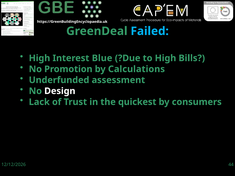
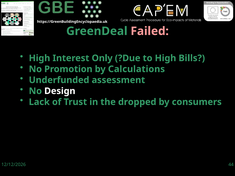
Failed colour: light blue -> pink
Blue: Blue -> Only
quickest: quickest -> dropped
